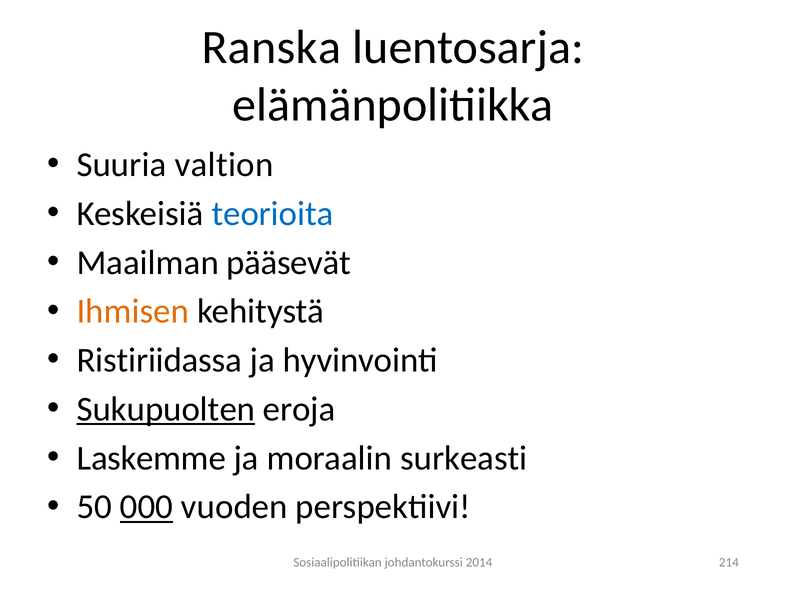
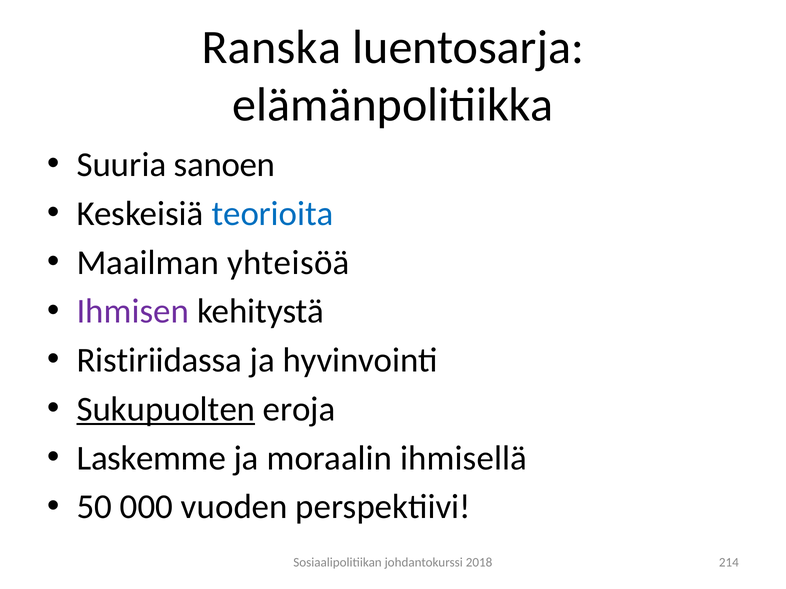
valtion: valtion -> sanoen
pääsevät: pääsevät -> yhteisöä
Ihmisen colour: orange -> purple
surkeasti: surkeasti -> ihmisellä
000 underline: present -> none
2014: 2014 -> 2018
